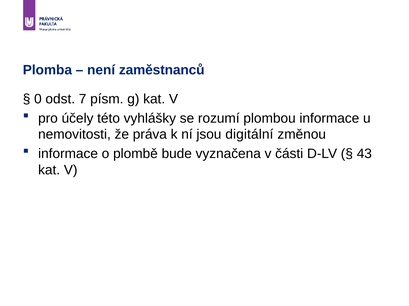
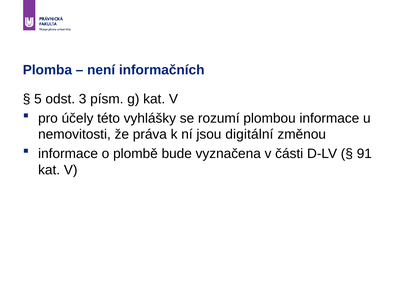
zaměstnanců: zaměstnanců -> informačních
0: 0 -> 5
7: 7 -> 3
43: 43 -> 91
